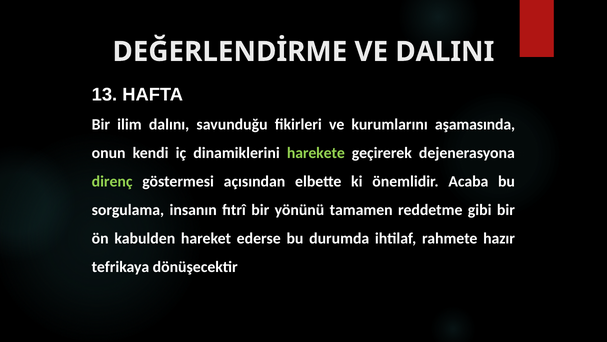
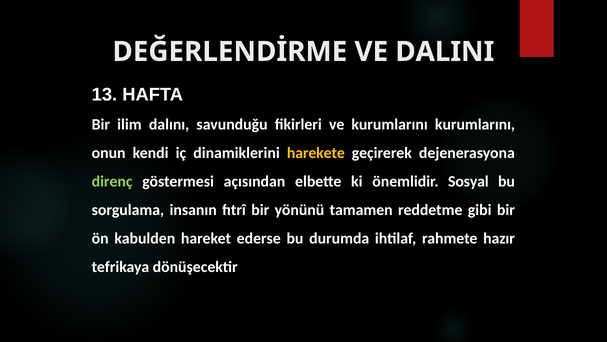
kurumlarını aşamasında: aşamasında -> kurumlarını
harekete colour: light green -> yellow
Acaba: Acaba -> Sosyal
